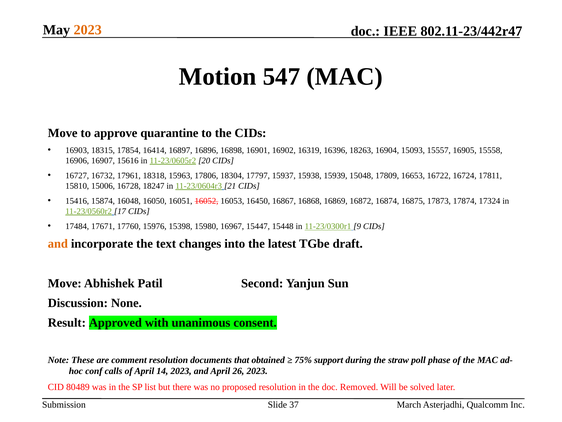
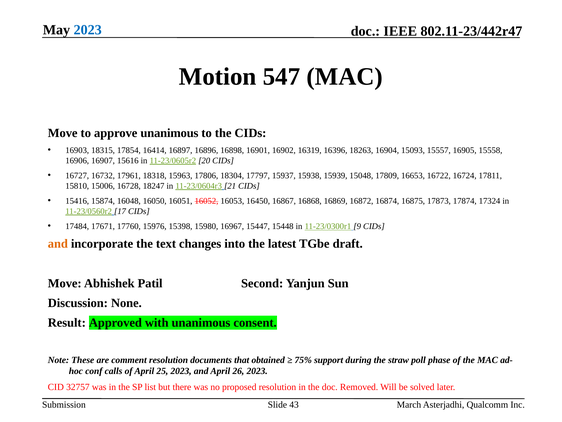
2023 at (88, 30) colour: orange -> blue
approve quarantine: quarantine -> unanimous
14: 14 -> 25
80489: 80489 -> 32757
37: 37 -> 43
